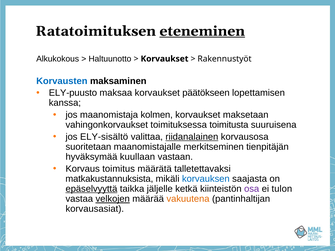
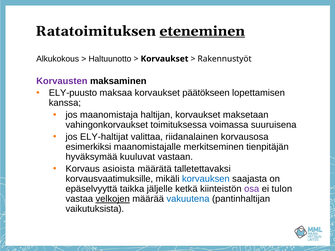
Korvausten colour: blue -> purple
kolmen: kolmen -> haltijan
toimitusta: toimitusta -> voimassa
ELY-sisältö: ELY-sisältö -> ELY-haltijat
riidanalainen underline: present -> none
suoritetaan: suoritetaan -> esimerkiksi
kuullaan: kuullaan -> kuuluvat
toimitus: toimitus -> asioista
matkakustannuksista: matkakustannuksista -> korvausvaatimuksille
epäselvyyttä underline: present -> none
vakuutena colour: orange -> blue
korvausasiat: korvausasiat -> vaikutuksista
